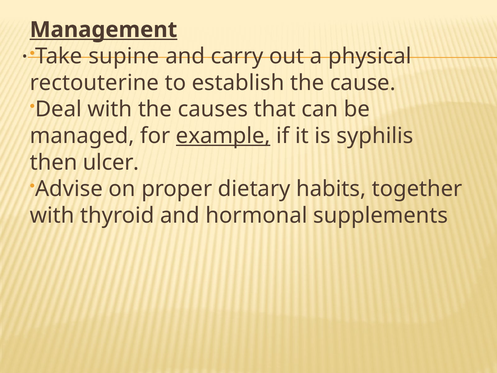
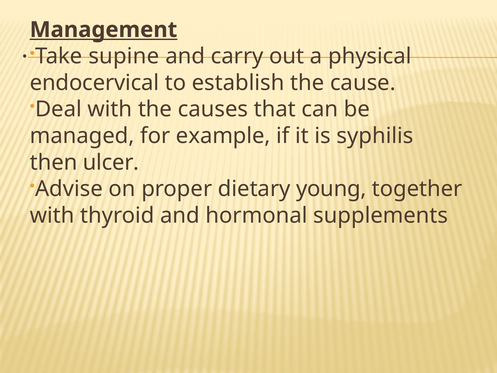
rectouterine: rectouterine -> endocervical
example underline: present -> none
habits: habits -> young
